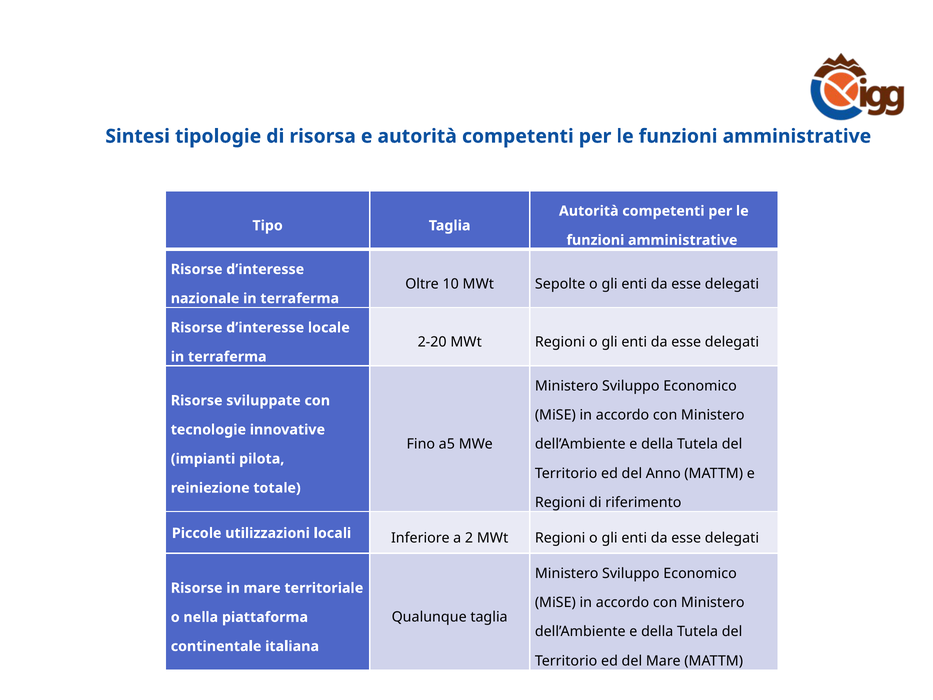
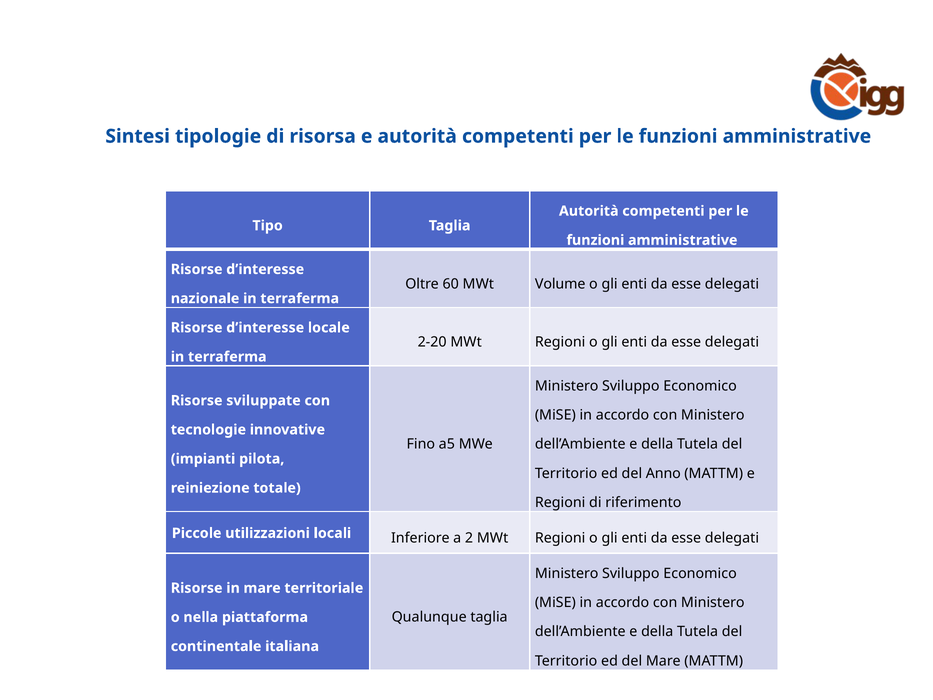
10: 10 -> 60
Sepolte: Sepolte -> Volume
